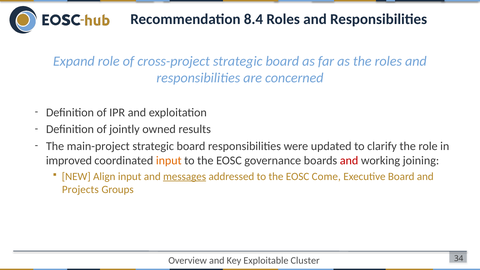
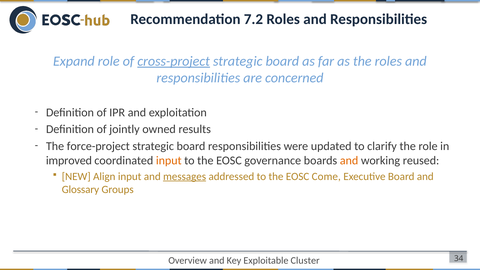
8.4: 8.4 -> 7.2
cross-project underline: none -> present
main-project: main-project -> force-project
and at (349, 160) colour: red -> orange
joining: joining -> reused
Projects: Projects -> Glossary
